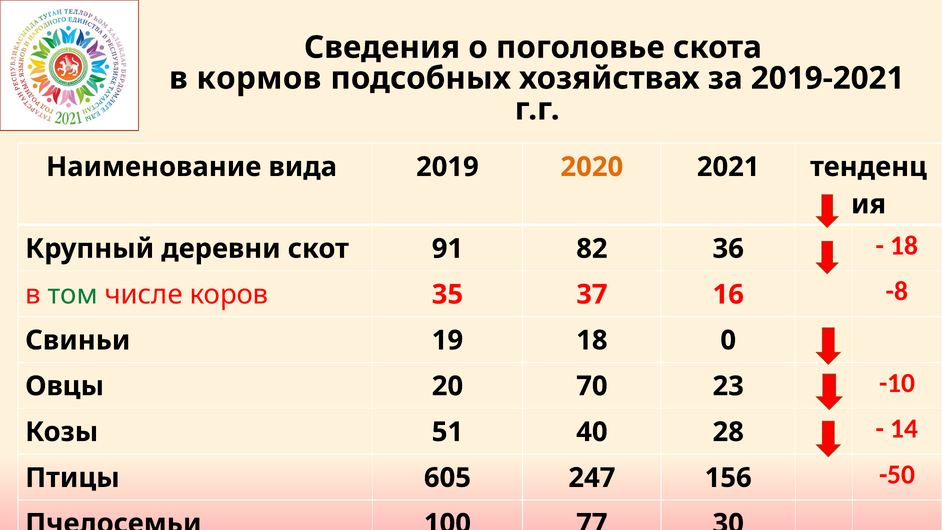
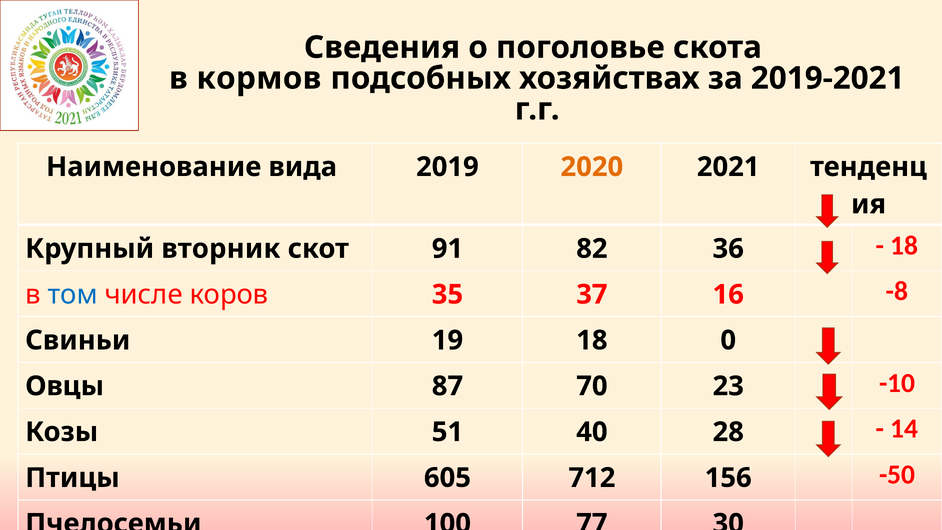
деревни: деревни -> вторник
том colour: green -> blue
20: 20 -> 87
247: 247 -> 712
